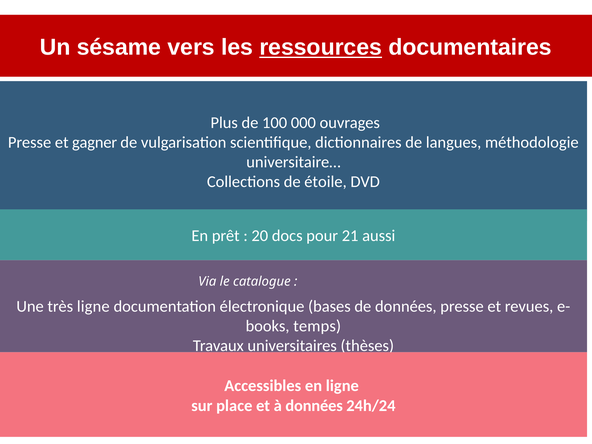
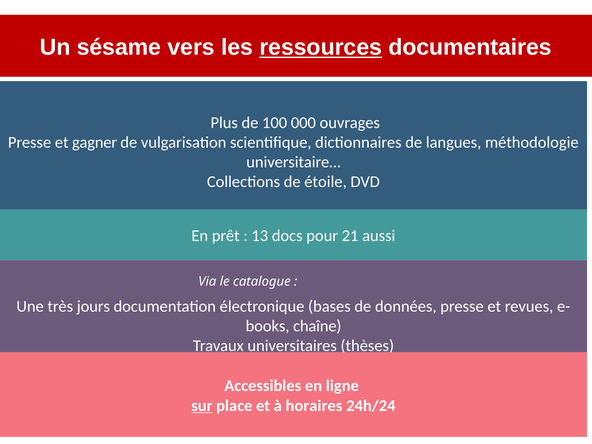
20: 20 -> 13
très ligne: ligne -> jours
temps: temps -> chaîne
sur underline: none -> present
à données: données -> horaires
